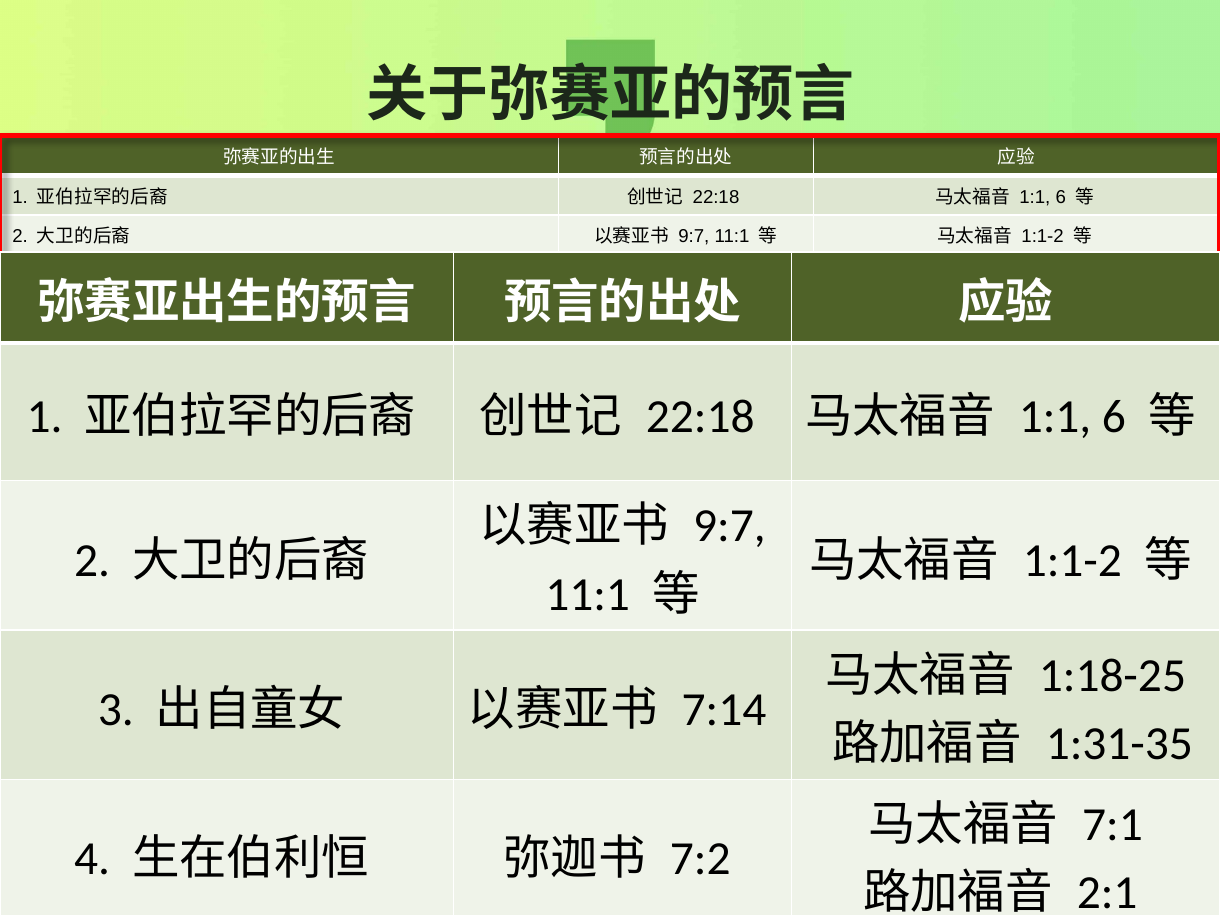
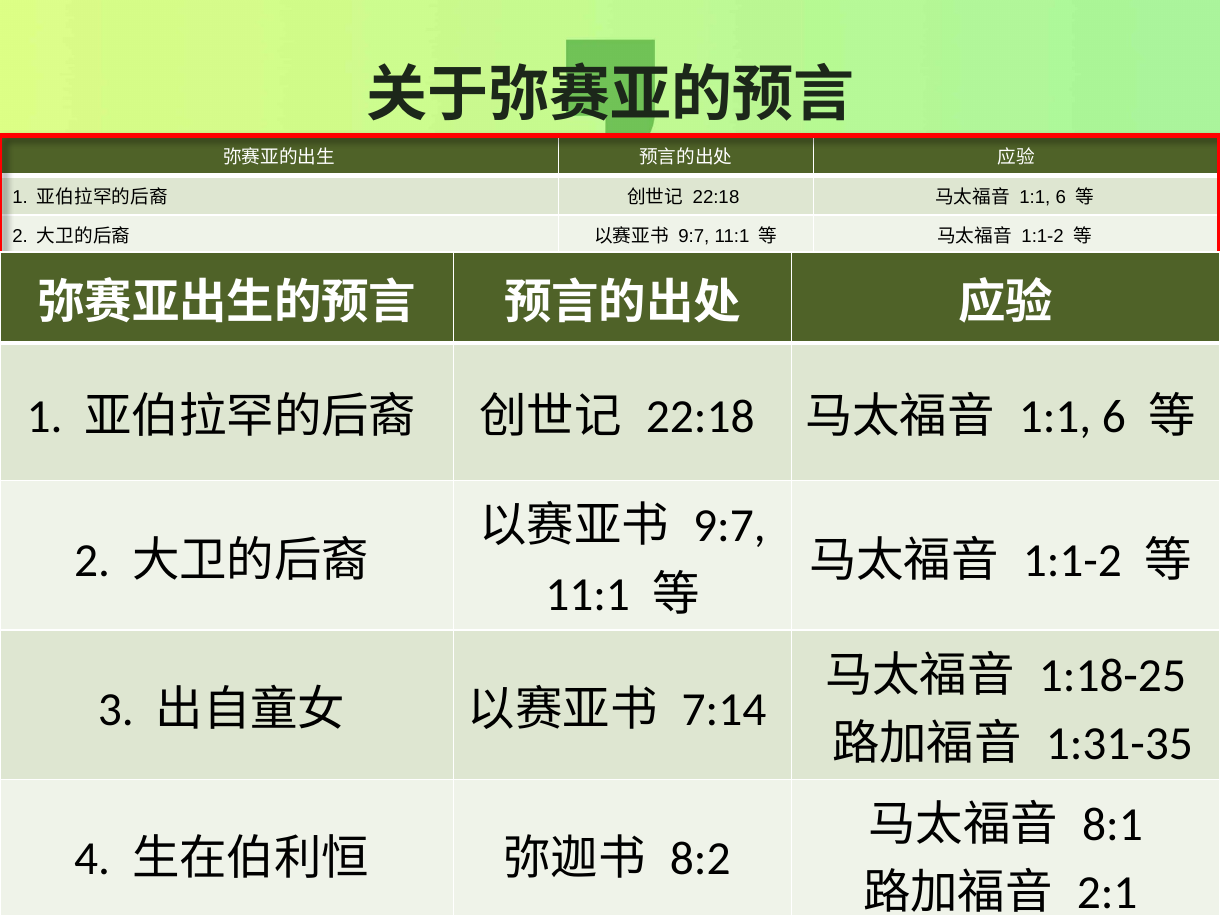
7:1: 7:1 -> 8:1
7:2: 7:2 -> 8:2
